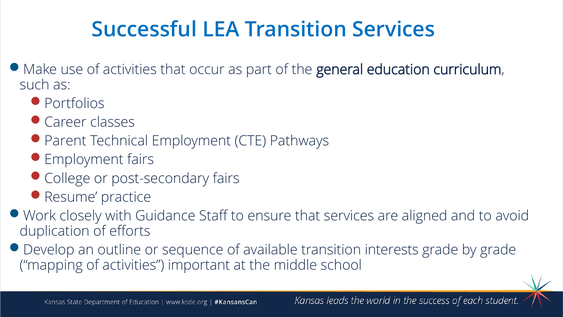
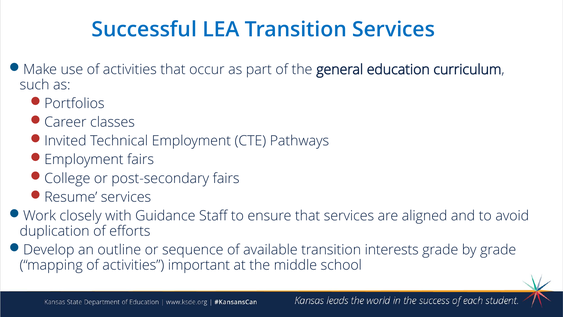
Parent: Parent -> Invited
Resume practice: practice -> services
